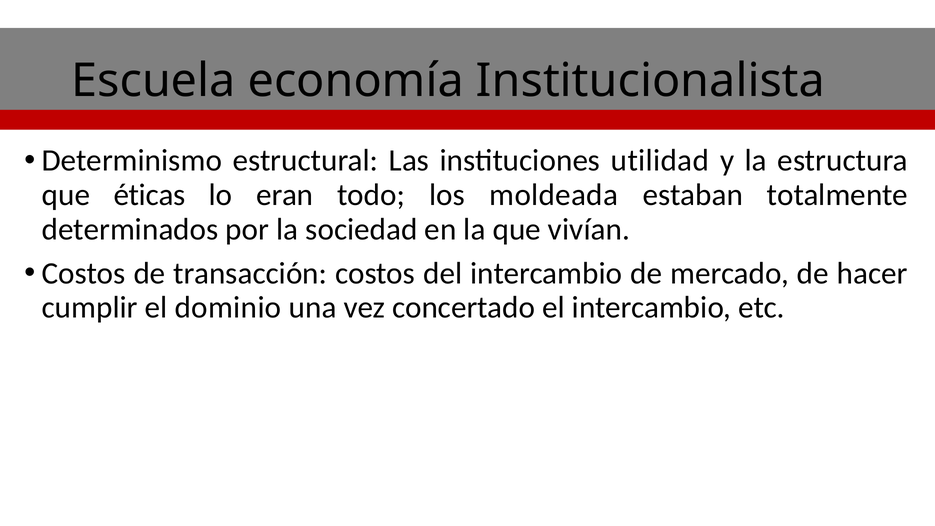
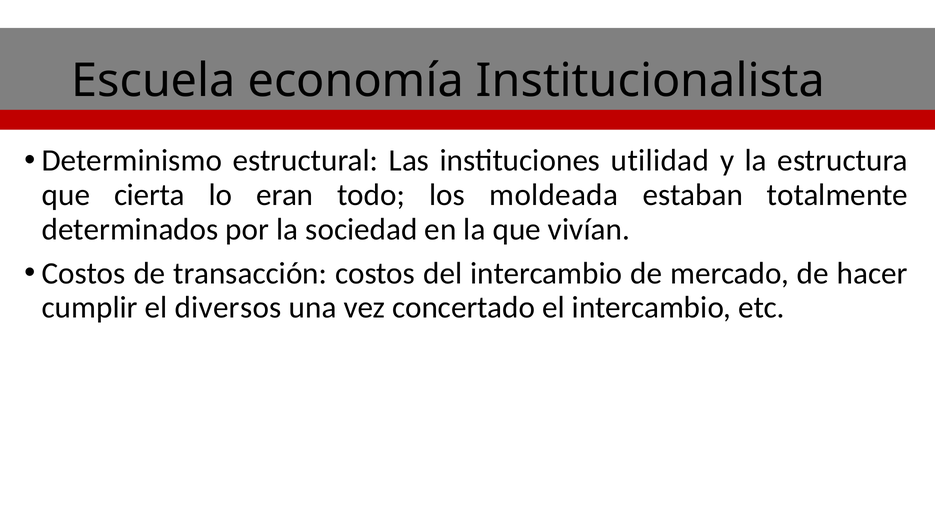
éticas: éticas -> cierta
dominio: dominio -> diversos
